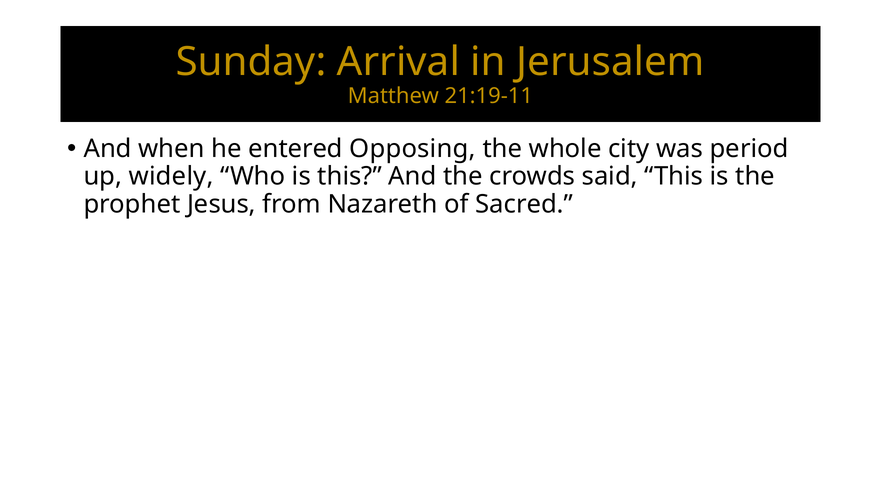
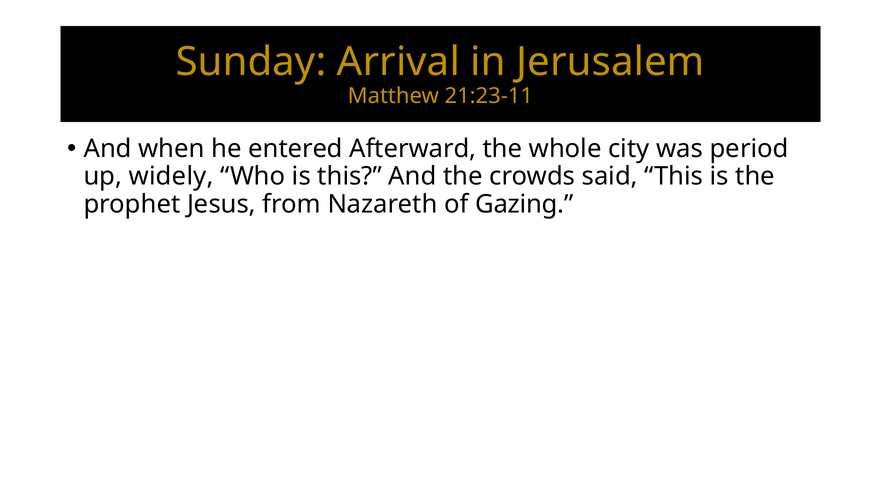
21:19-11: 21:19-11 -> 21:23-11
Opposing: Opposing -> Afterward
Sacred: Sacred -> Gazing
